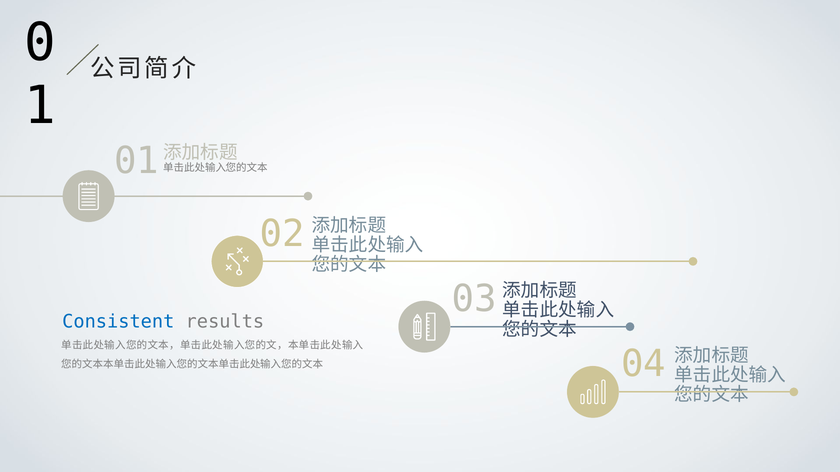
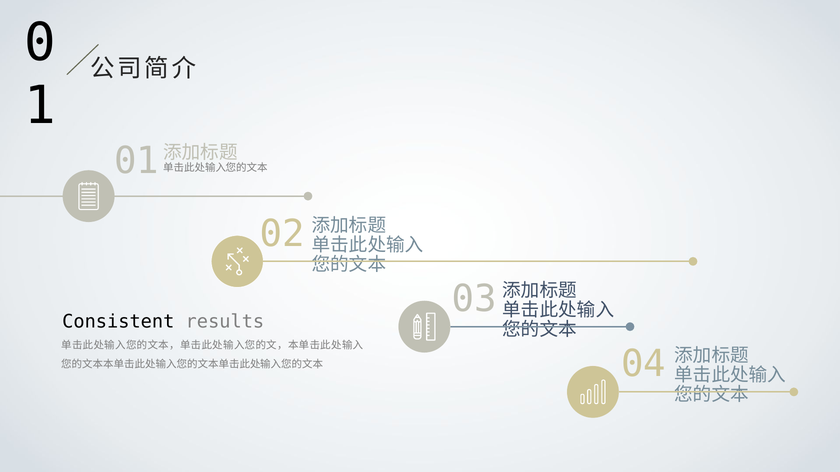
Consistent colour: blue -> black
